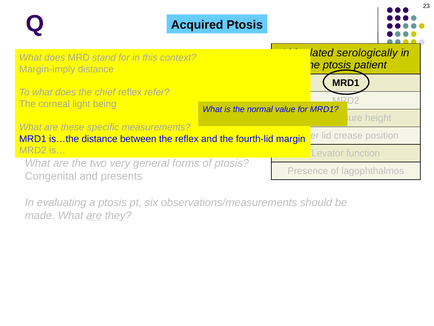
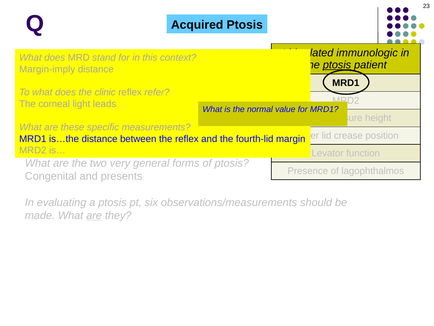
serologically: serologically -> immunologic
ptosis at (337, 65) underline: none -> present
chief: chief -> clinic
being: being -> leads
